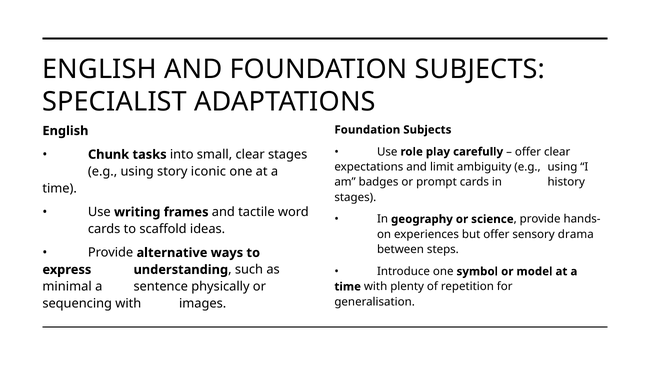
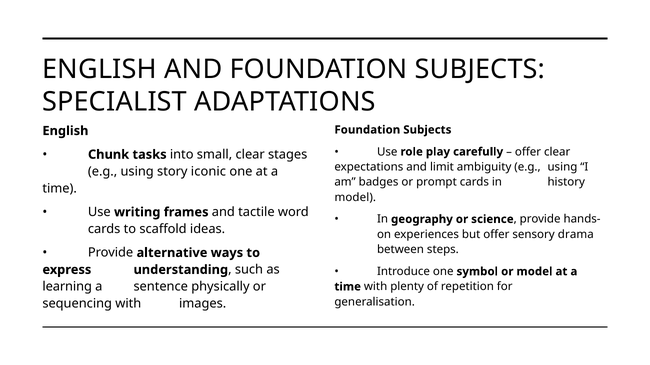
stages at (355, 198): stages -> model
minimal: minimal -> learning
